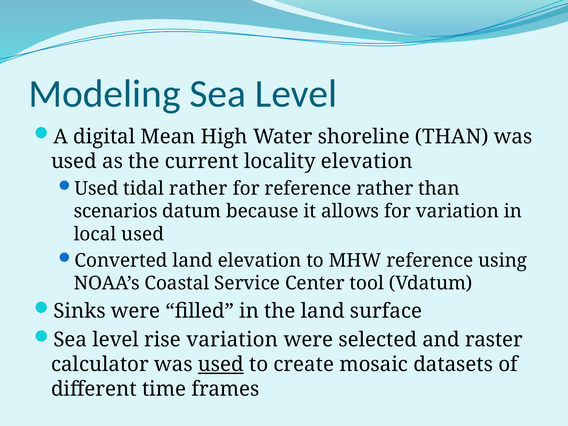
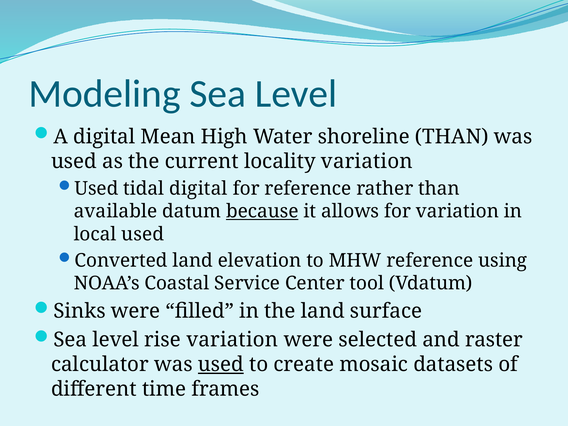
locality elevation: elevation -> variation
tidal rather: rather -> digital
scenarios: scenarios -> available
because underline: none -> present
